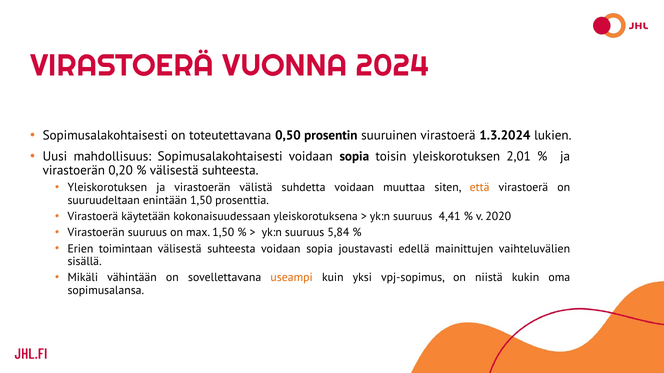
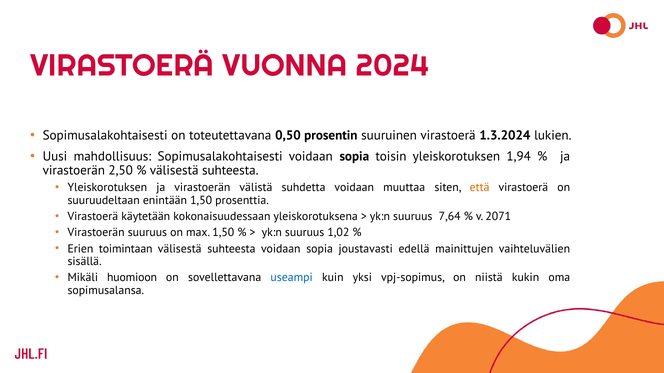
2,01: 2,01 -> 1,94
0,20: 0,20 -> 2,50
4,41: 4,41 -> 7,64
2020: 2020 -> 2071
5,84: 5,84 -> 1,02
vähintään: vähintään -> huomioon
useampi colour: orange -> blue
